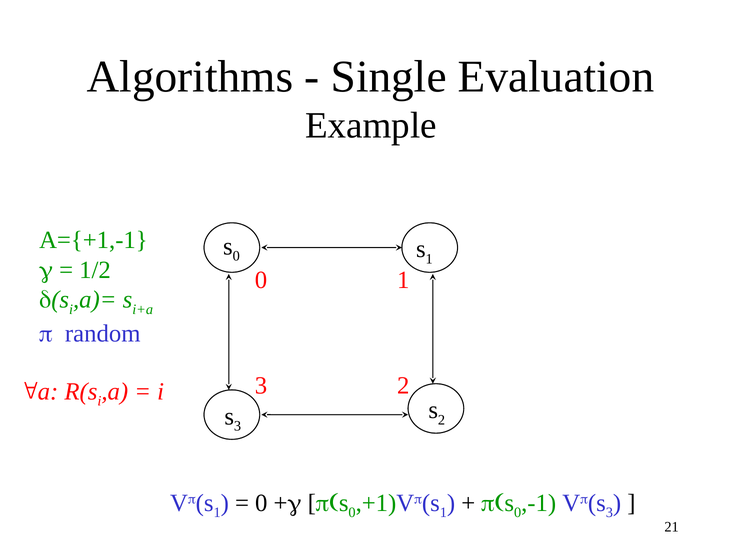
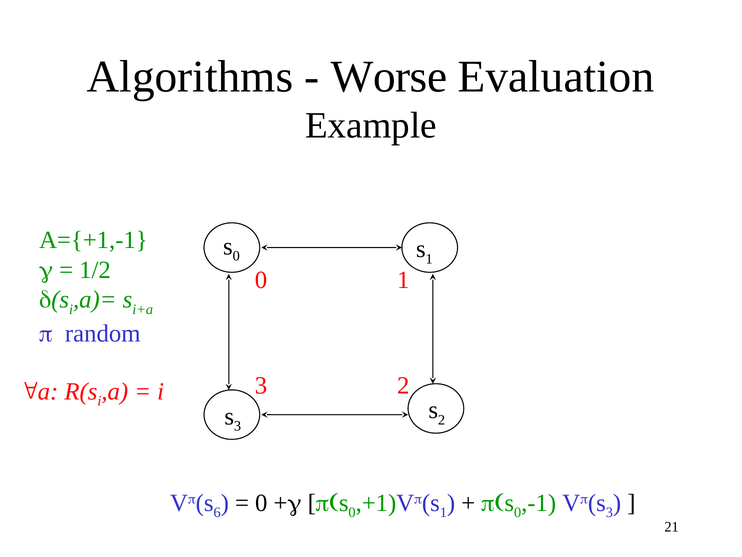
Single: Single -> Worse
1 at (217, 512): 1 -> 6
